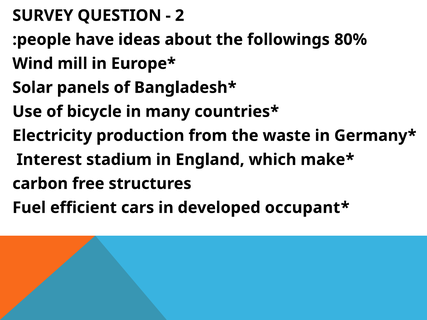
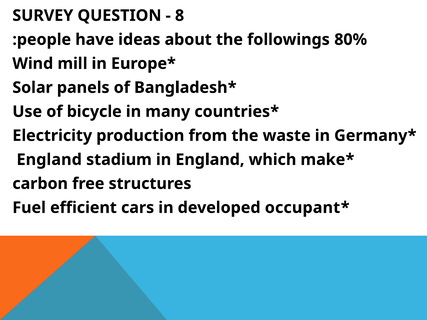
2: 2 -> 8
Interest at (49, 160): Interest -> England
